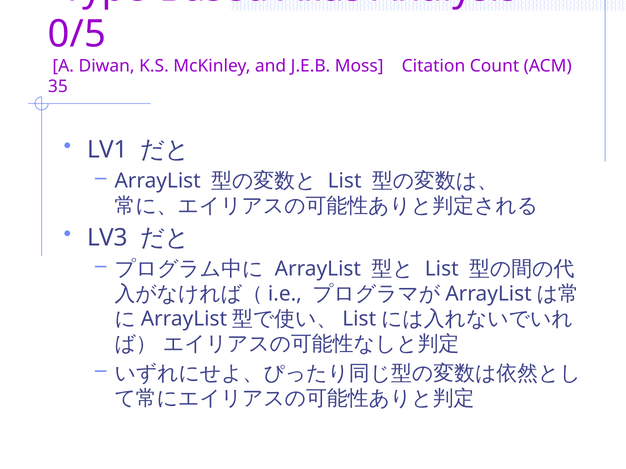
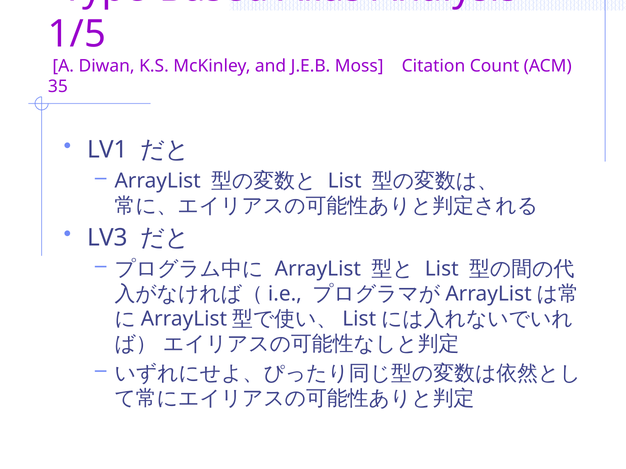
0/5: 0/5 -> 1/5
